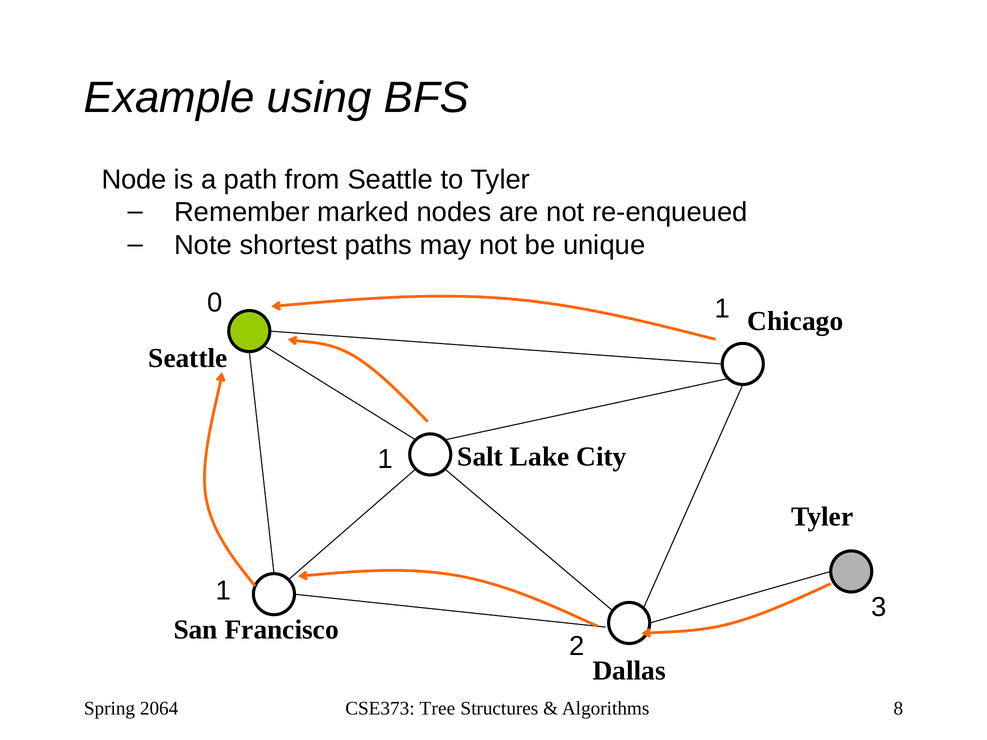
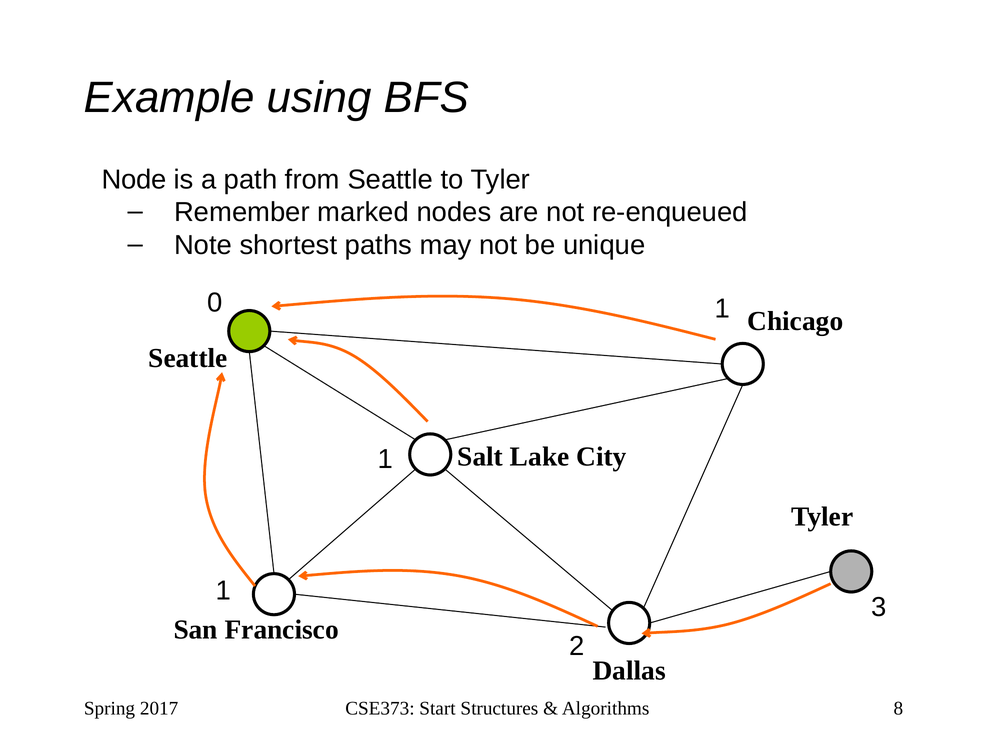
2064: 2064 -> 2017
Tree: Tree -> Start
